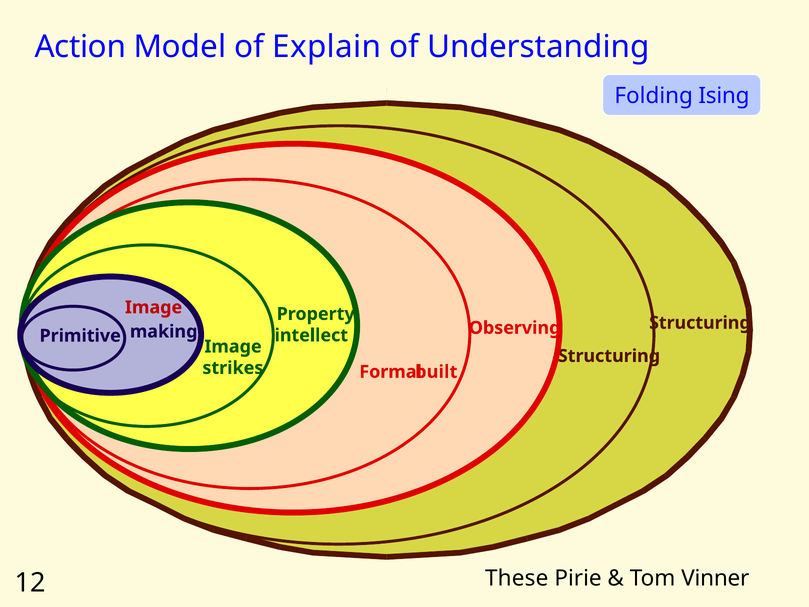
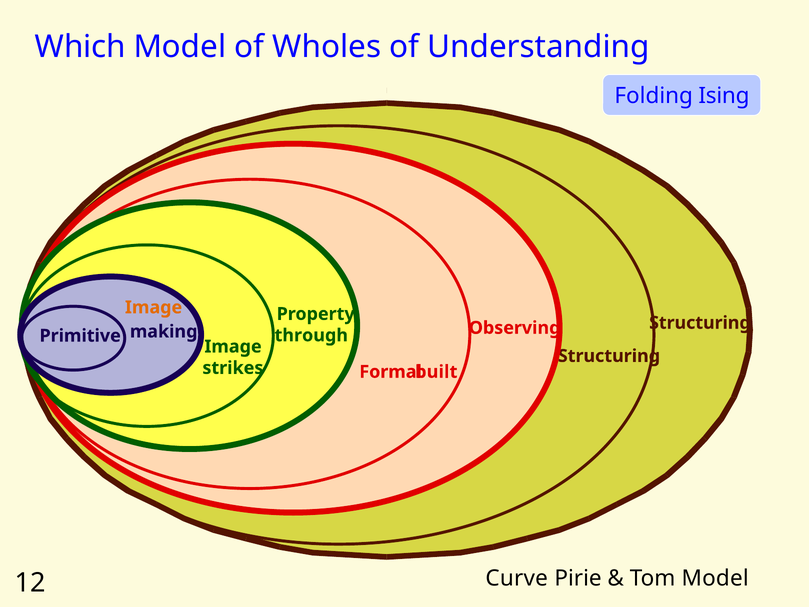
Action: Action -> Which
Explain: Explain -> Wholes
Image at (154, 307) colour: red -> orange
intellect: intellect -> through
These: These -> Curve
Tom Vinner: Vinner -> Model
